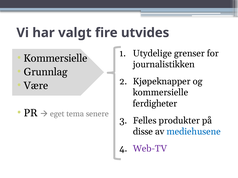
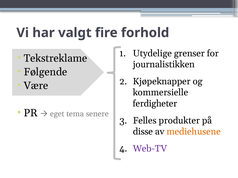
utvides: utvides -> forhold
Kommersielle at (55, 58): Kommersielle -> Tekstreklame
Grunnlag: Grunnlag -> Følgende
mediehusene colour: blue -> orange
